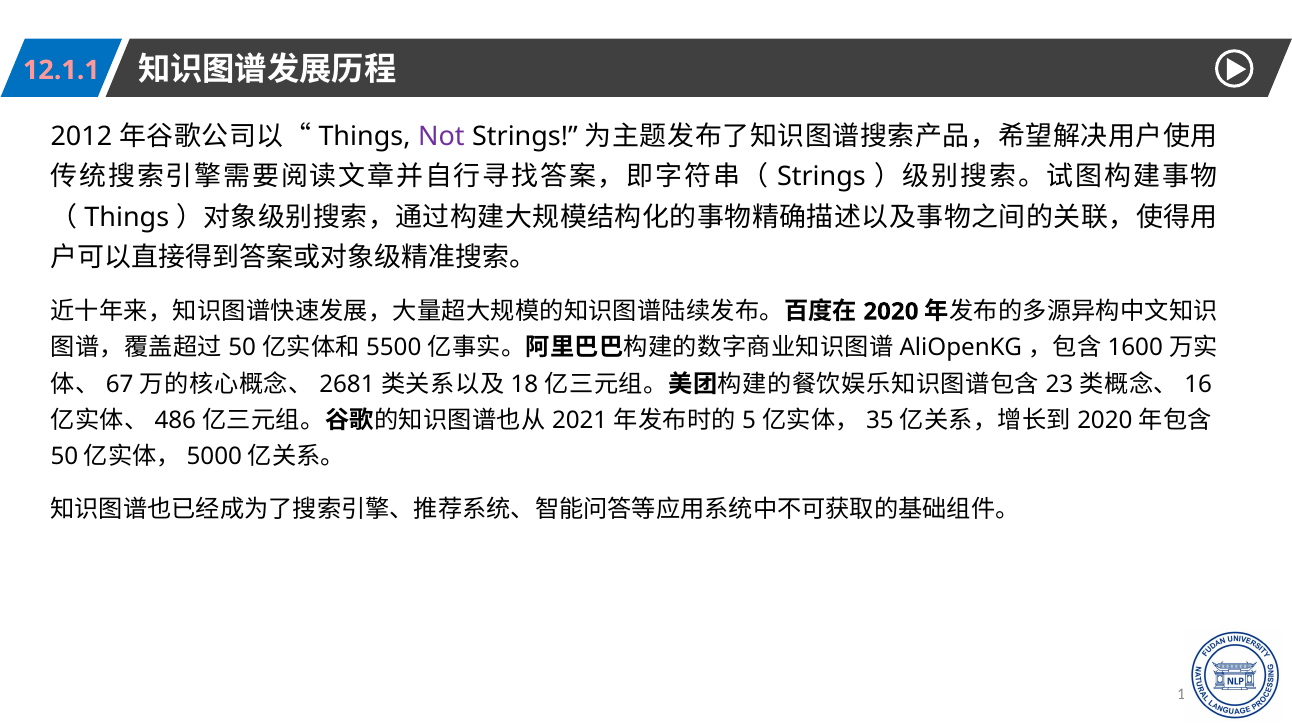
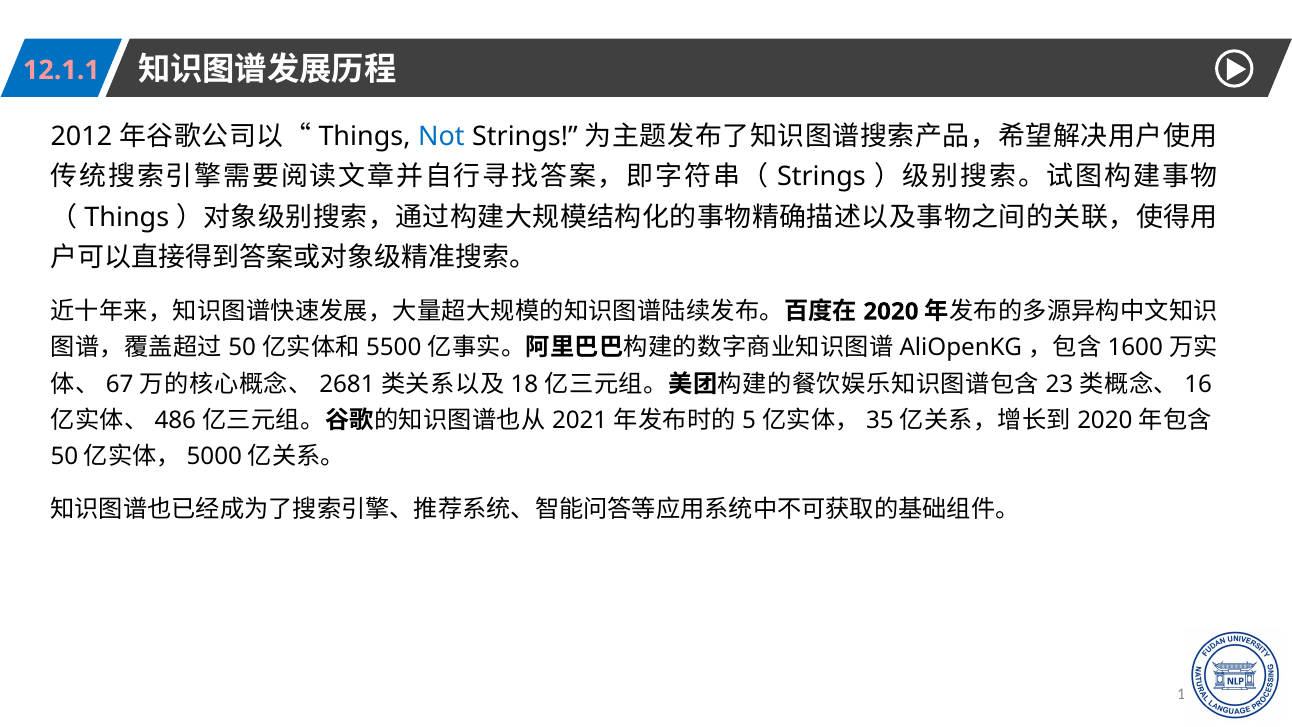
Not colour: purple -> blue
